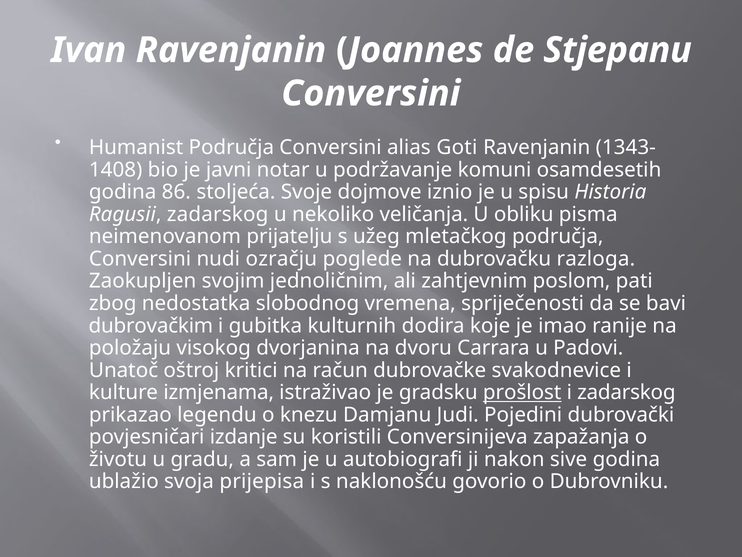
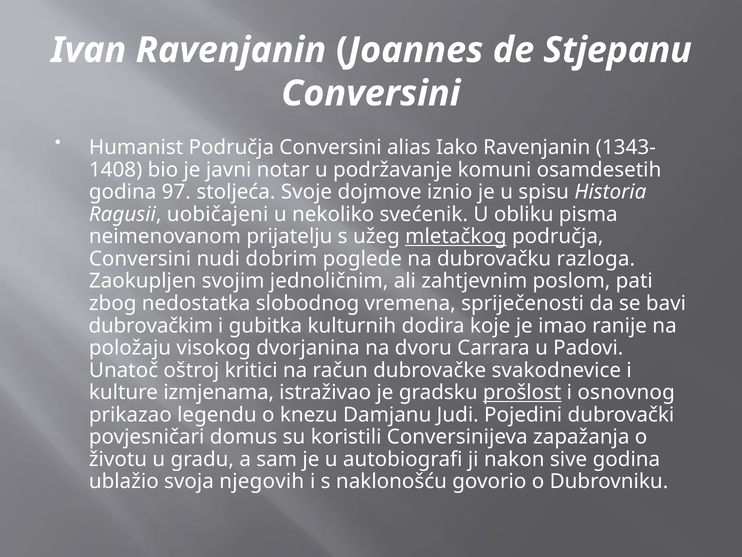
Goti: Goti -> Iako
86: 86 -> 97
Ragusii zadarskog: zadarskog -> uobičajeni
veličanja: veličanja -> svećenik
mletačkog underline: none -> present
ozračju: ozračju -> dobrim
i zadarskog: zadarskog -> osnovnog
izdanje: izdanje -> domus
prijepisa: prijepisa -> njegovih
